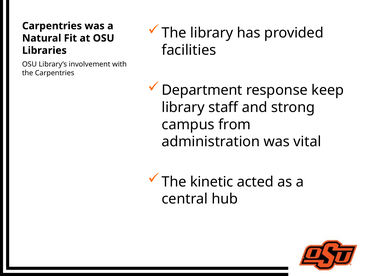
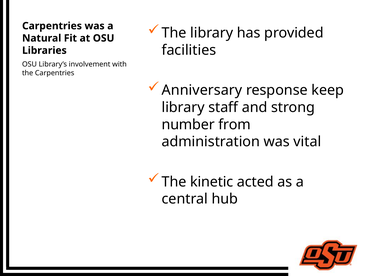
Department: Department -> Anniversary
campus: campus -> number
